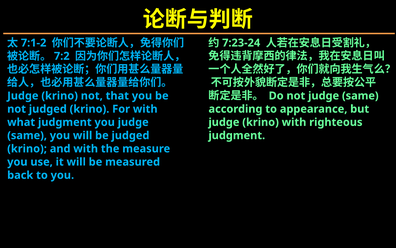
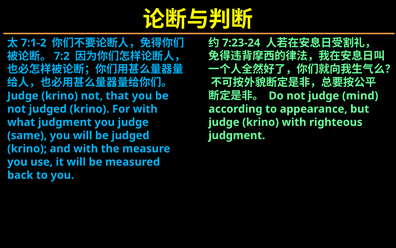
not judge same: same -> mind
